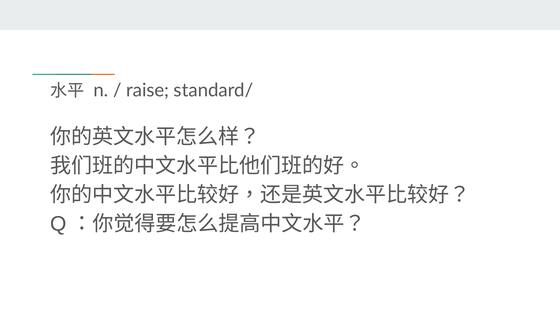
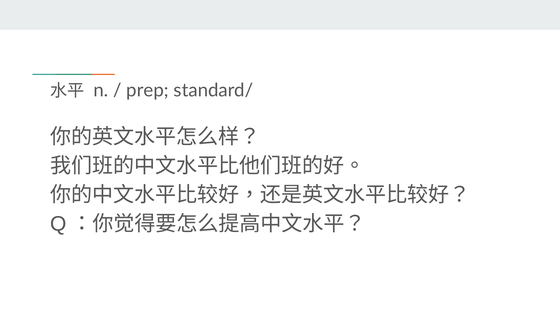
raise: raise -> prep
